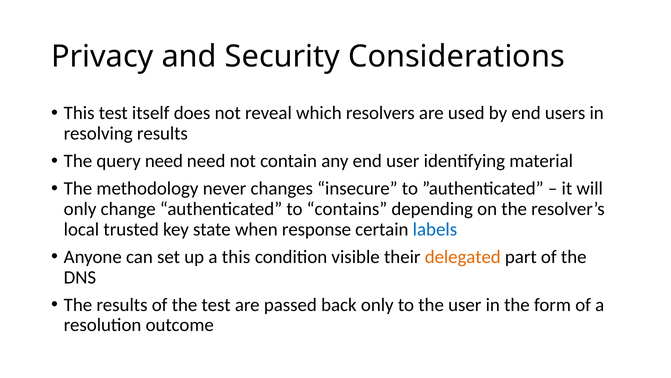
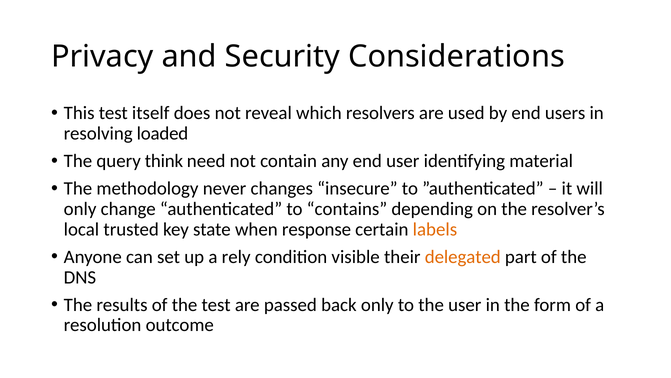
resolving results: results -> loaded
query need: need -> think
labels colour: blue -> orange
a this: this -> rely
